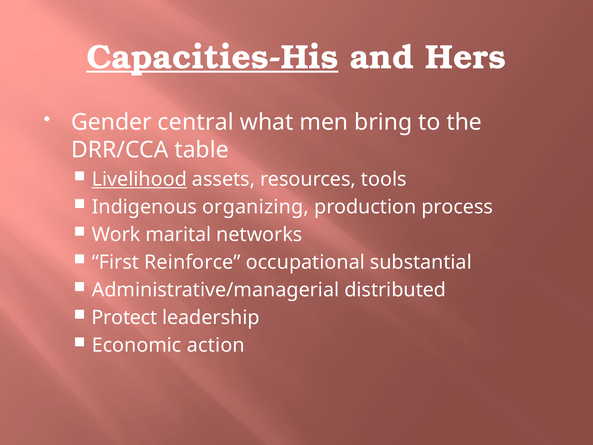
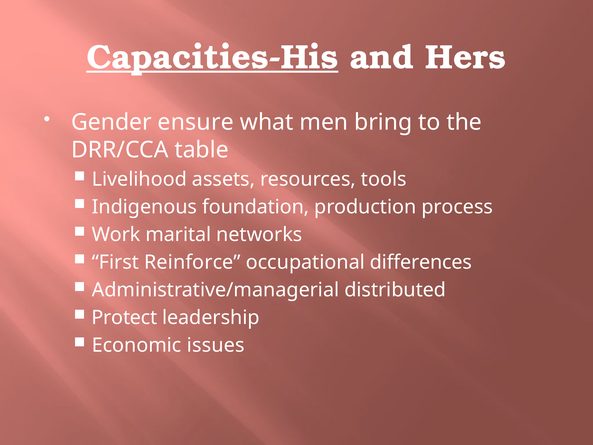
central: central -> ensure
Livelihood underline: present -> none
organizing: organizing -> foundation
substantial: substantial -> differences
action: action -> issues
